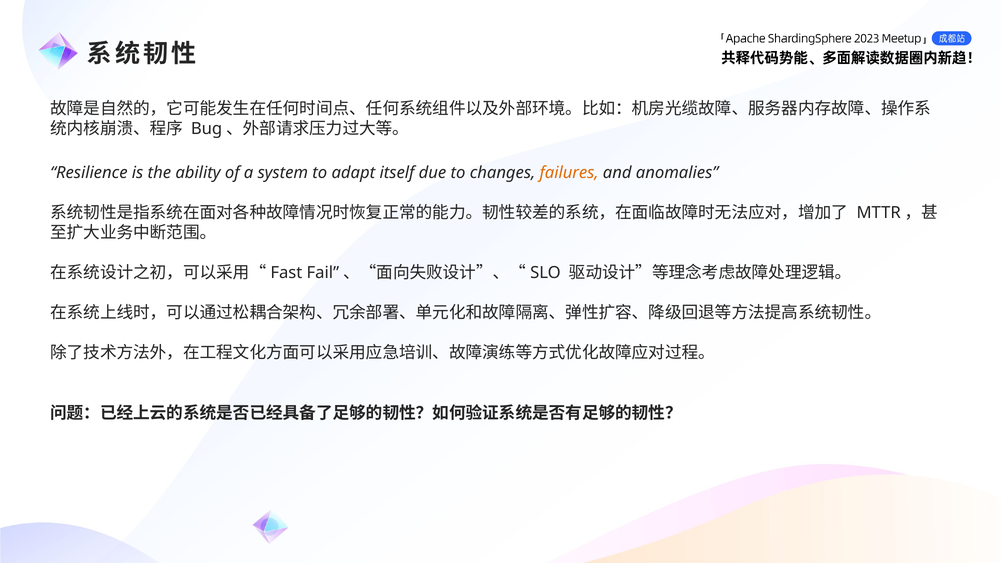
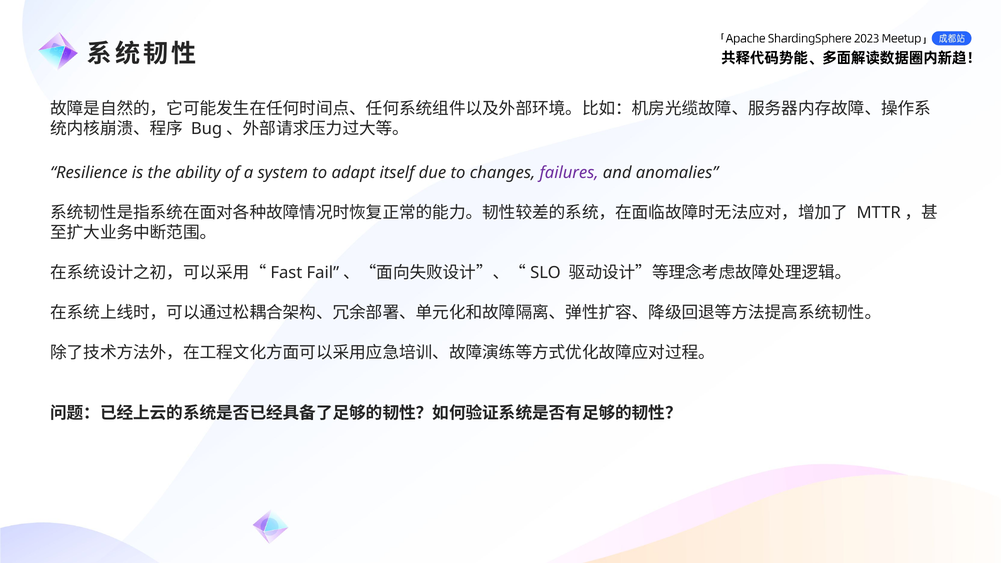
failures colour: orange -> purple
